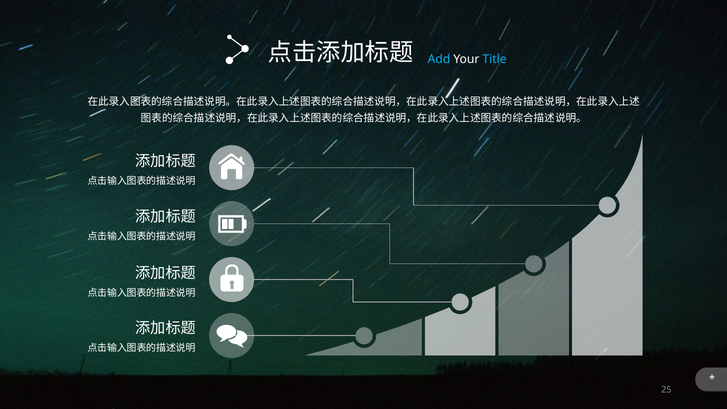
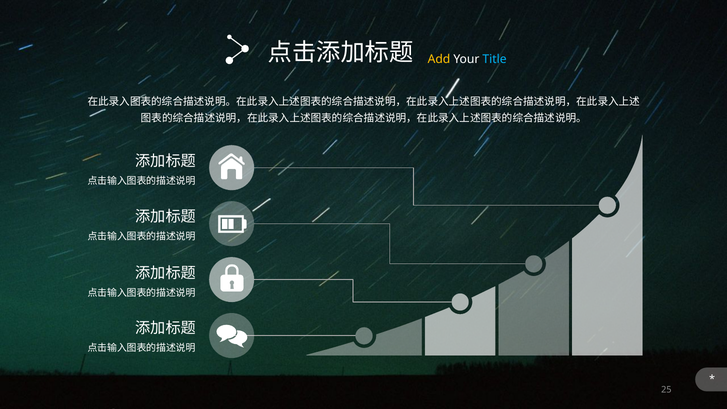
Add colour: light blue -> yellow
